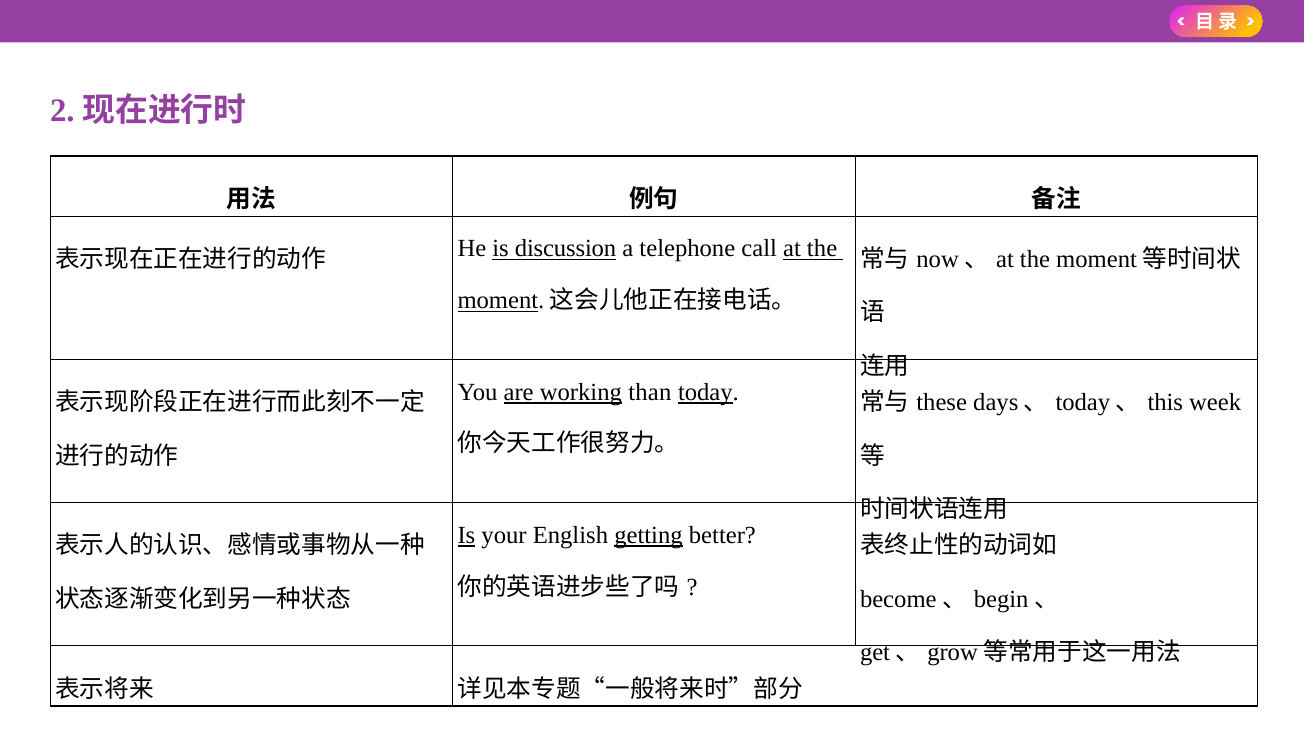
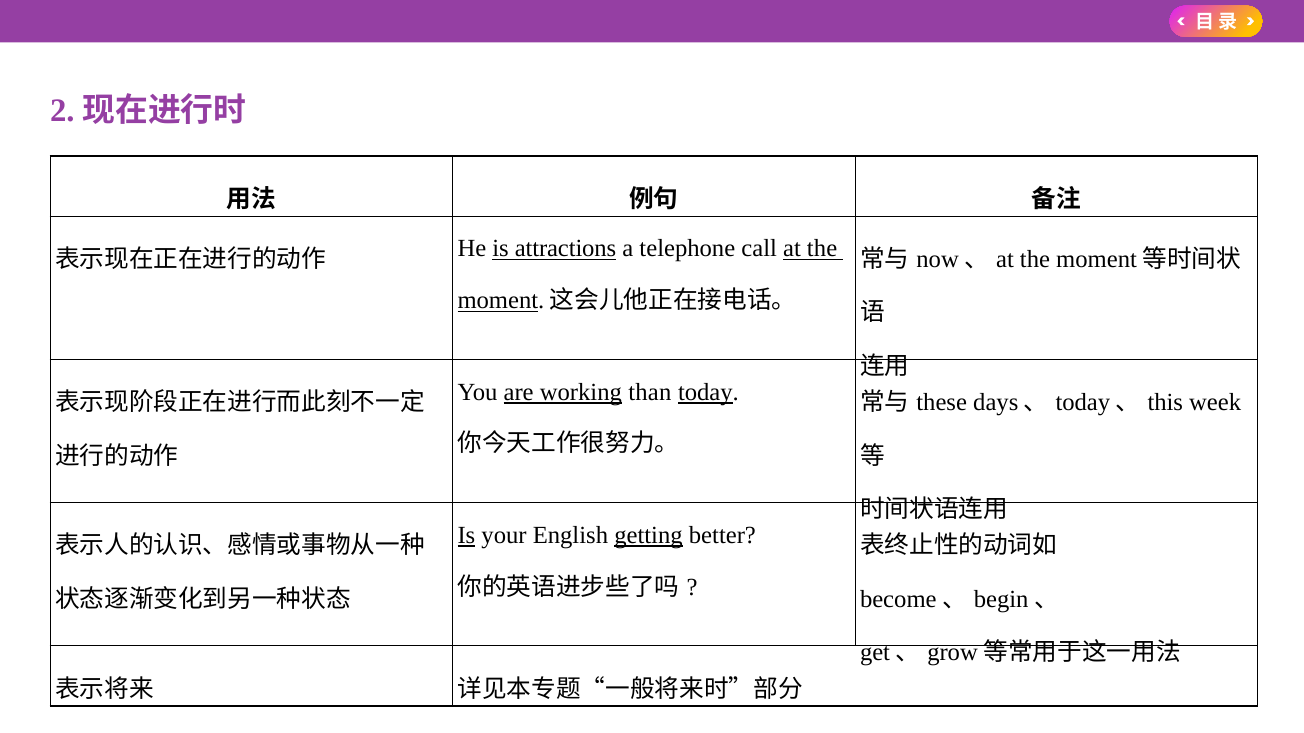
discussion: discussion -> attractions
